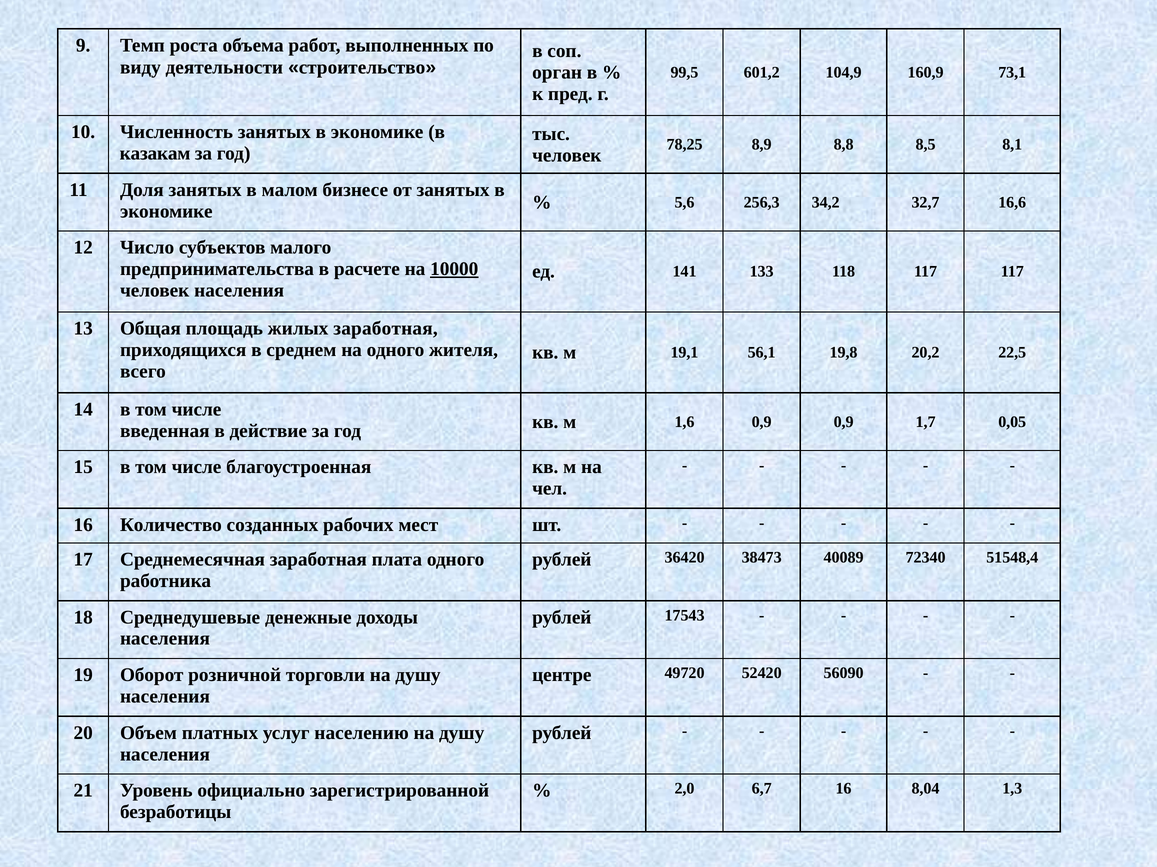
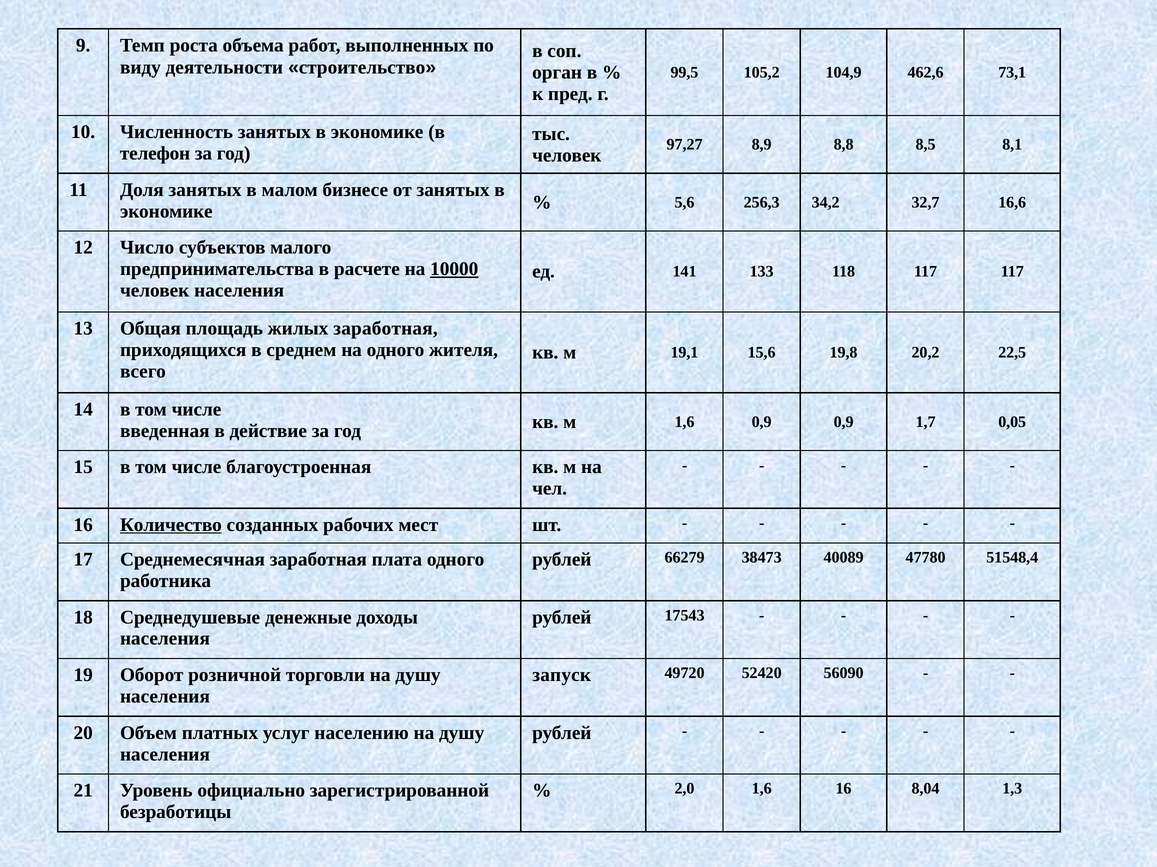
601,2: 601,2 -> 105,2
160,9: 160,9 -> 462,6
78,25: 78,25 -> 97,27
казакам: казакам -> телефон
56,1: 56,1 -> 15,6
Количество underline: none -> present
36420: 36420 -> 66279
72340: 72340 -> 47780
центре: центре -> запуск
2,0 6,7: 6,7 -> 1,6
